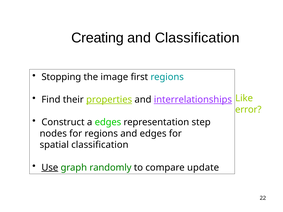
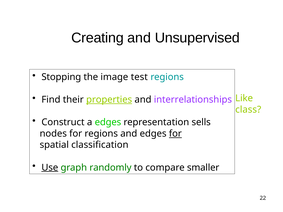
and Classification: Classification -> Unsupervised
first: first -> test
interrelationships underline: present -> none
error: error -> class
step: step -> sells
for at (175, 134) underline: none -> present
update: update -> smaller
